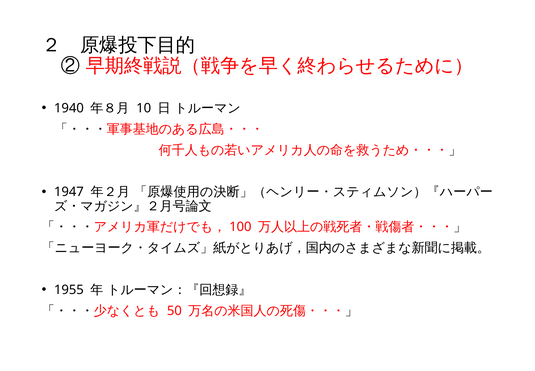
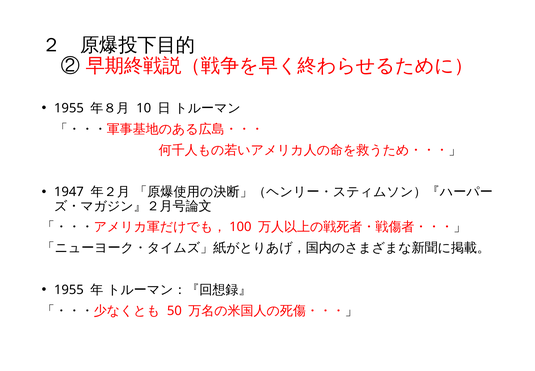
1940 at (69, 108): 1940 -> 1955
